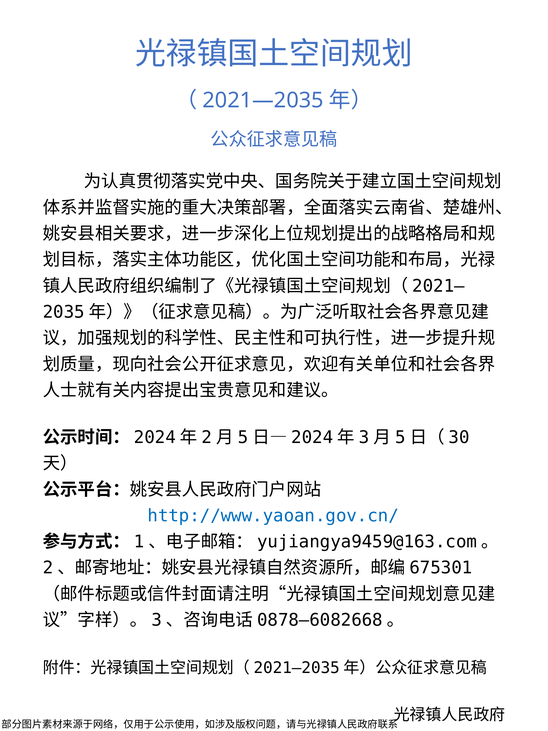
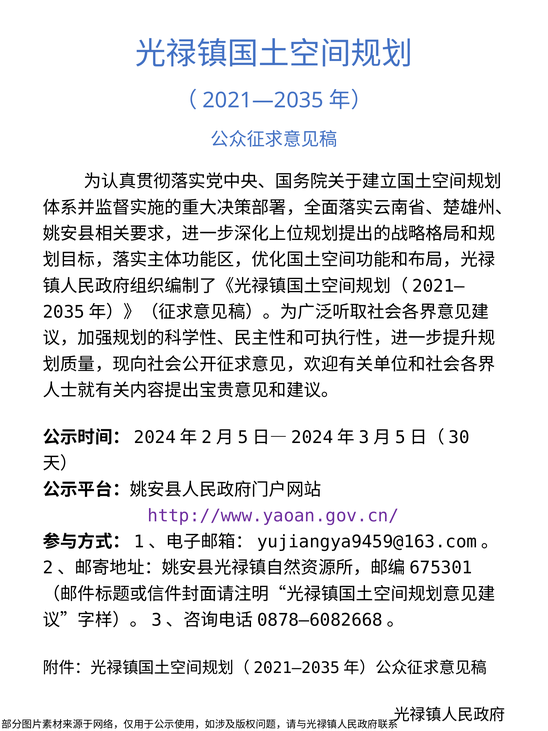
http://www.yaoan.gov.cn/ colour: blue -> purple
